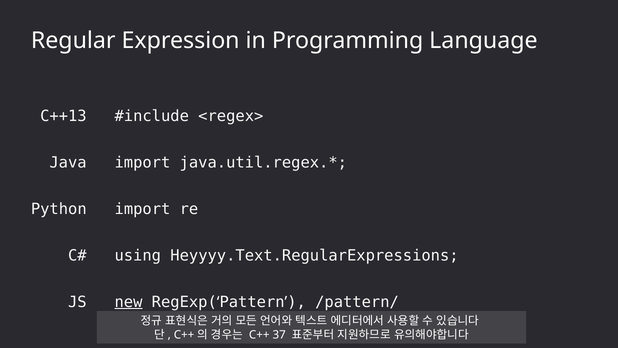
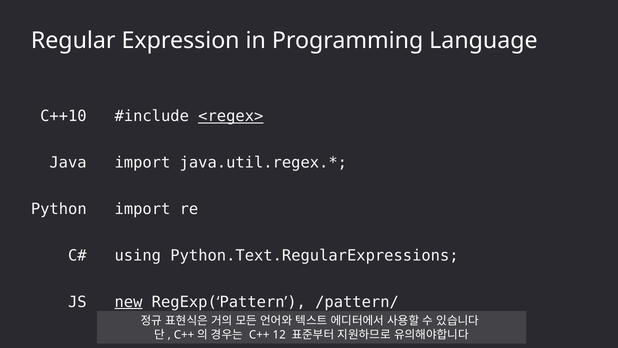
C++13: C++13 -> C++10
<regex> underline: none -> present
Heyyyy.Text.RegularExpressions: Heyyyy.Text.RegularExpressions -> Python.Text.RegularExpressions
37: 37 -> 12
